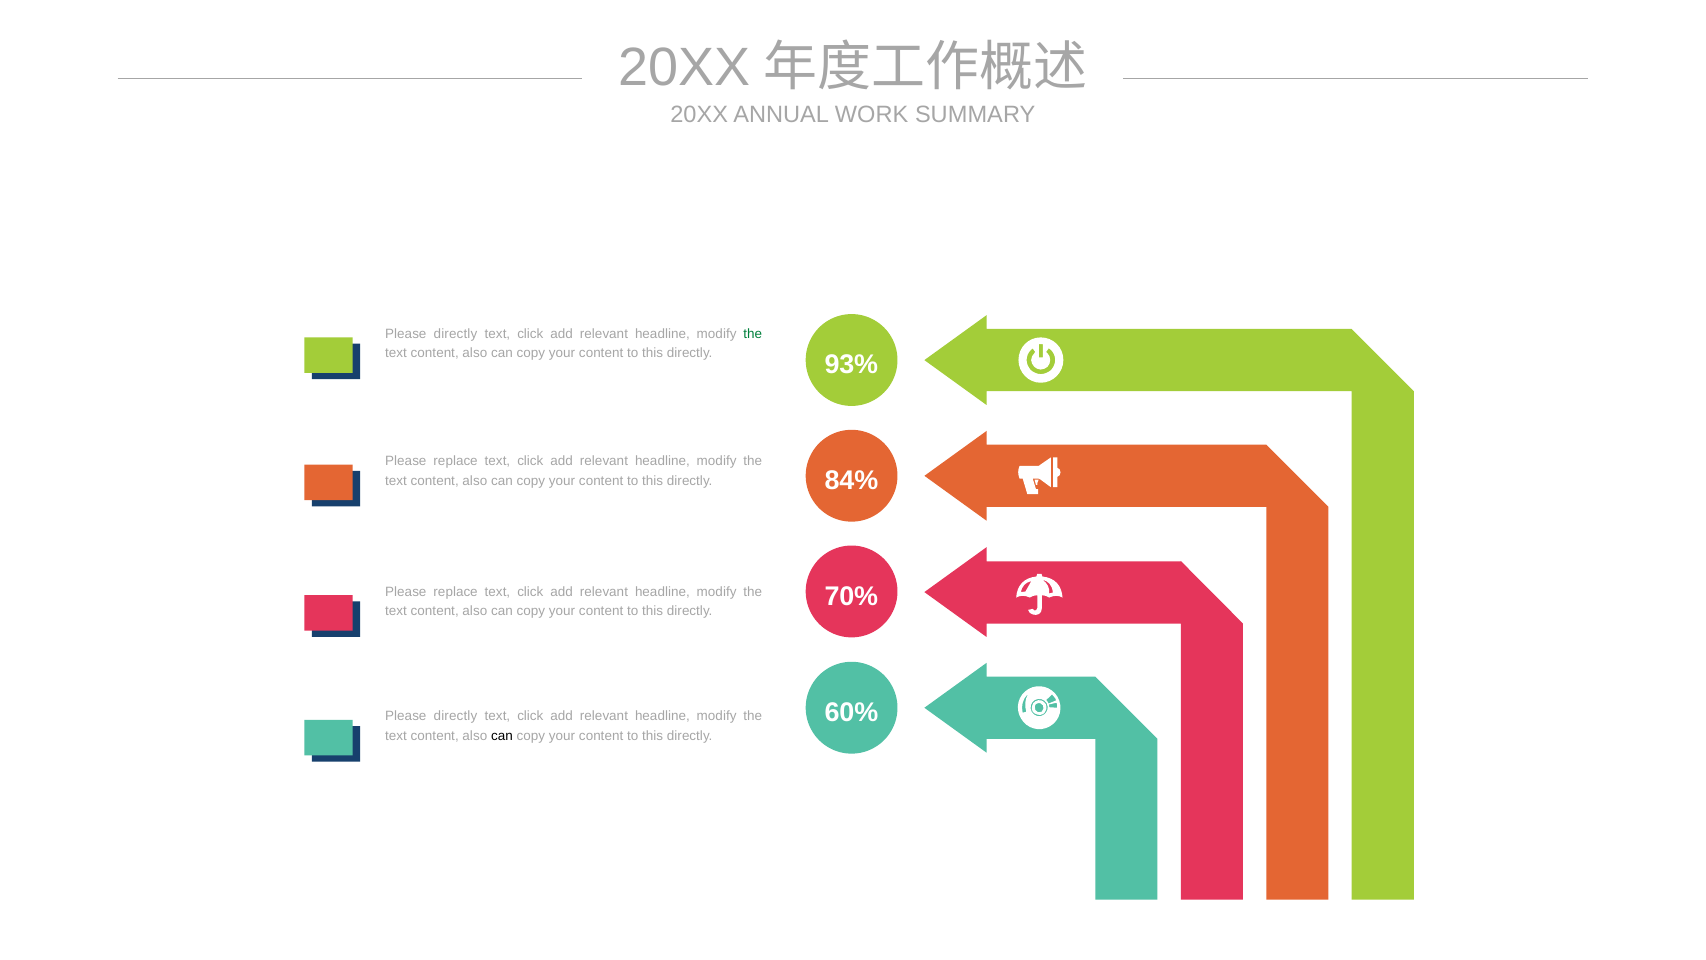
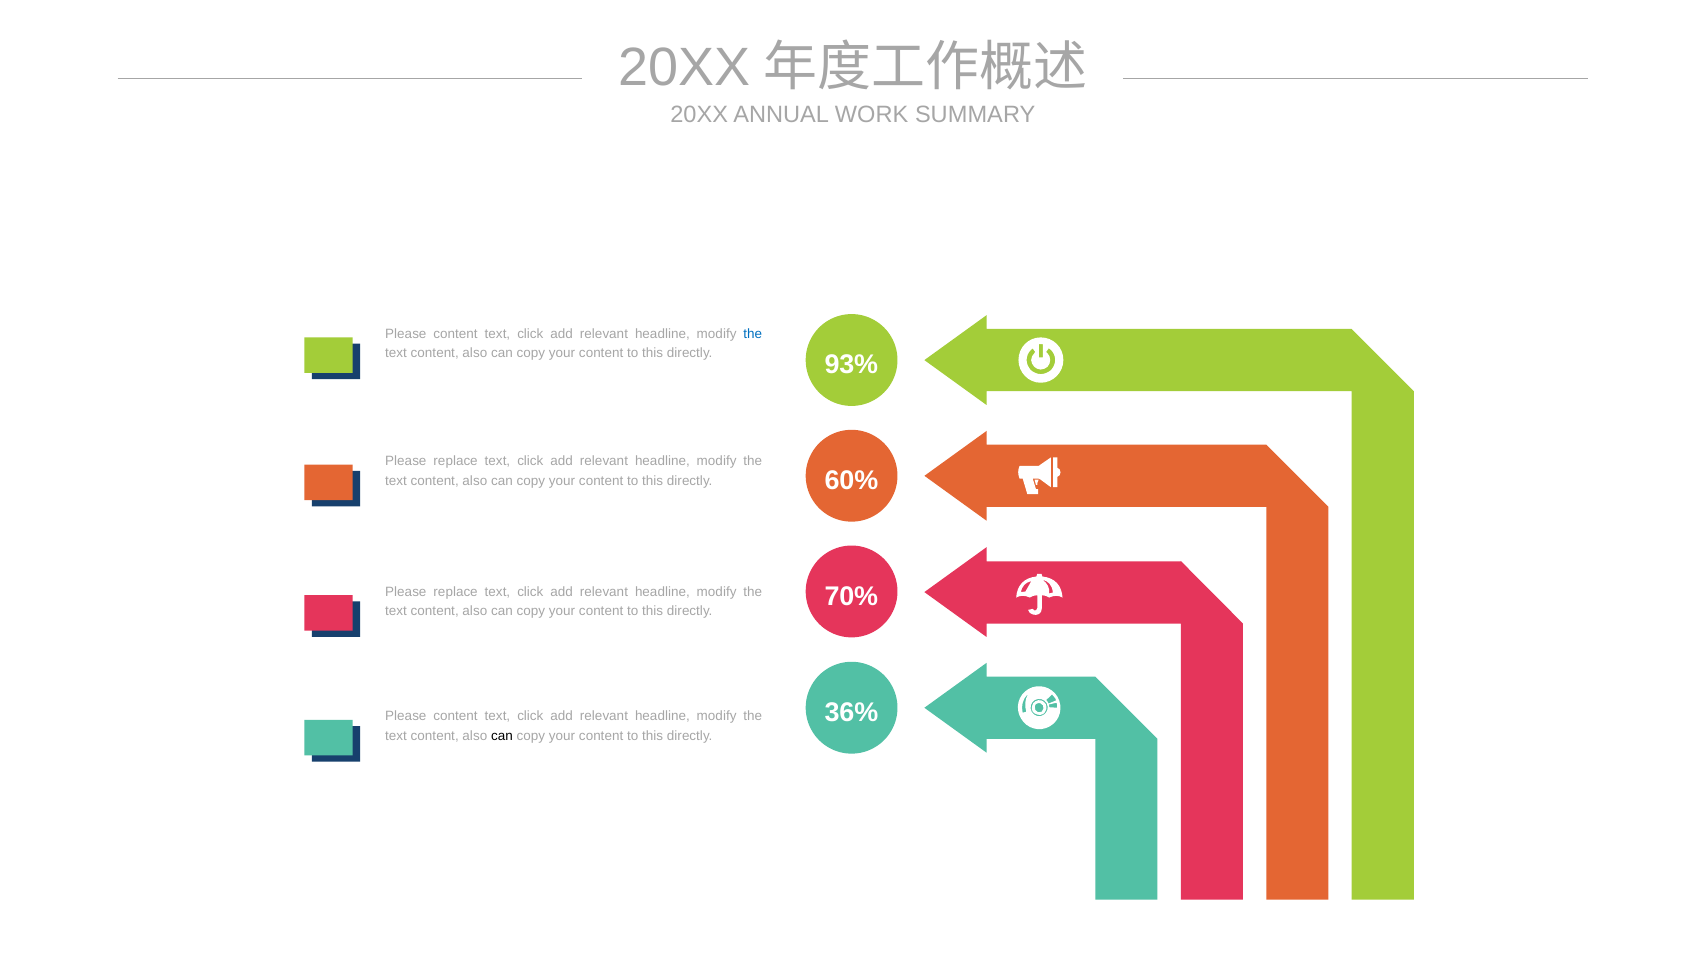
directly at (456, 334): directly -> content
the at (753, 334) colour: green -> blue
84%: 84% -> 60%
60%: 60% -> 36%
directly at (456, 716): directly -> content
